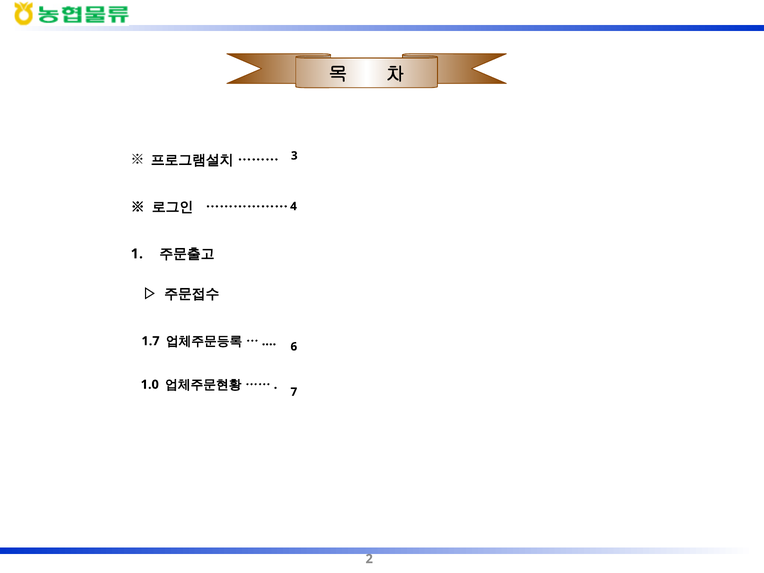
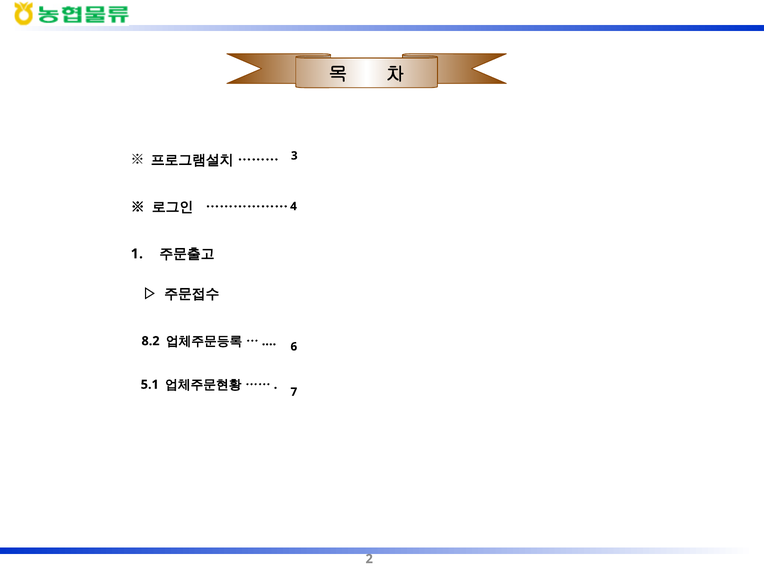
1.7: 1.7 -> 8.2
1.0: 1.0 -> 5.1
